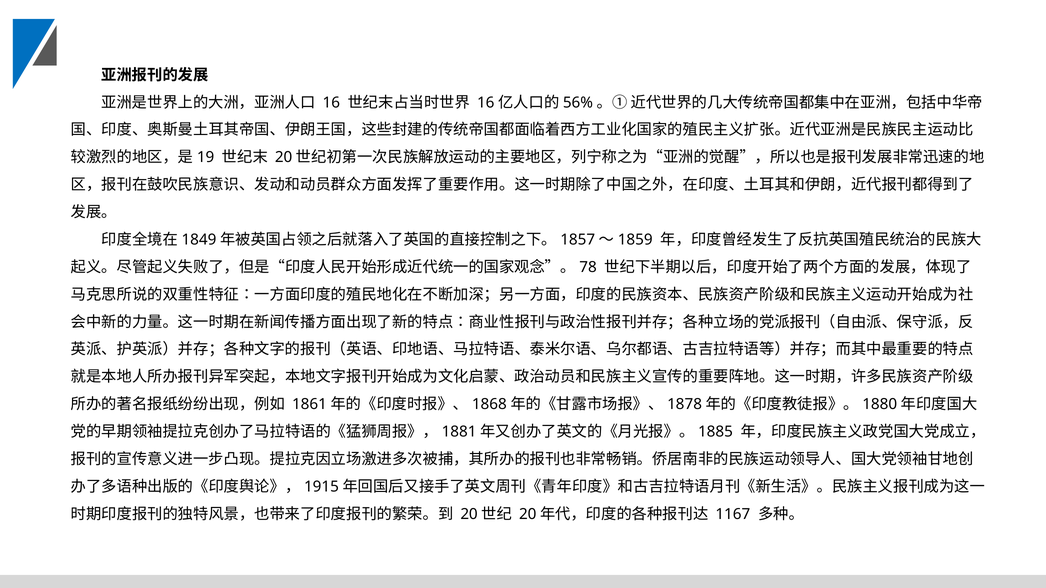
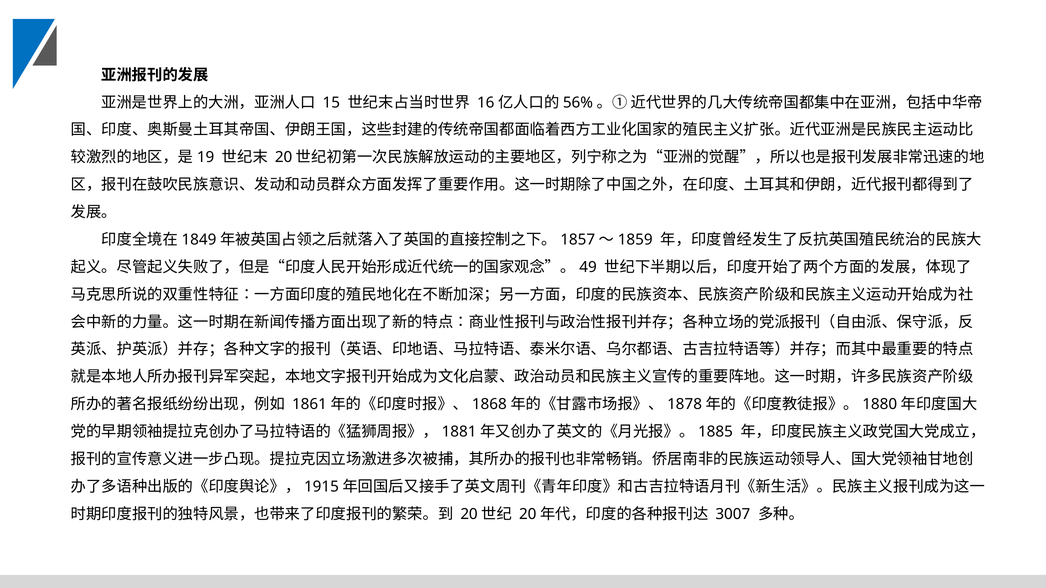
16: 16 -> 15
78: 78 -> 49
1167: 1167 -> 3007
